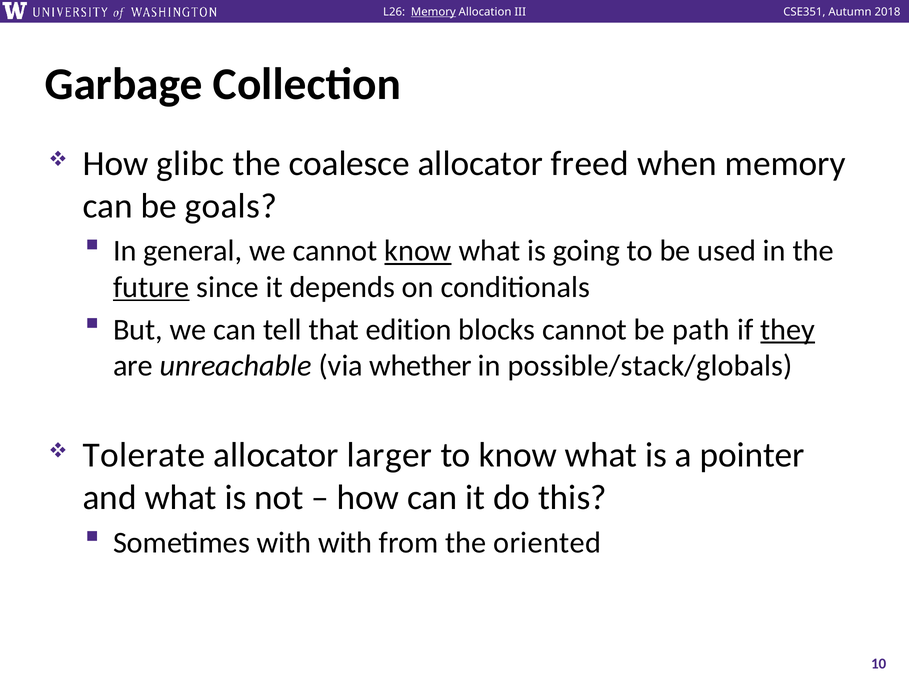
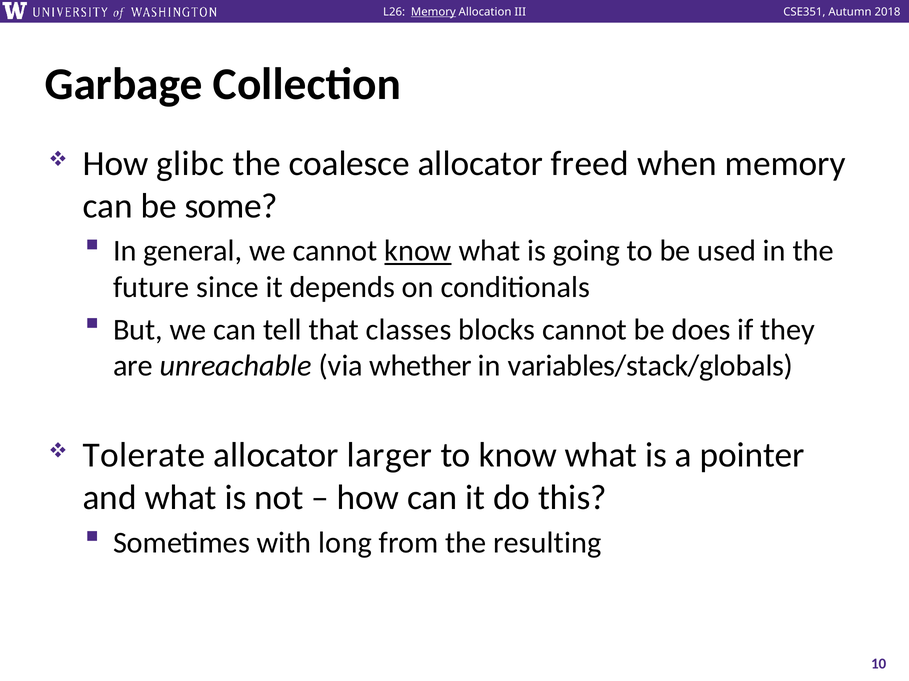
goals: goals -> some
future underline: present -> none
edition: edition -> classes
path: path -> does
they underline: present -> none
possible/stack/globals: possible/stack/globals -> variables/stack/globals
with with: with -> long
oriented: oriented -> resulting
